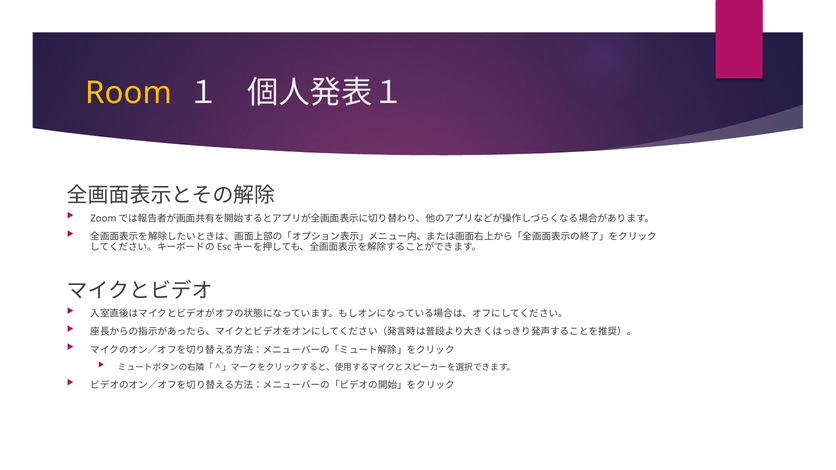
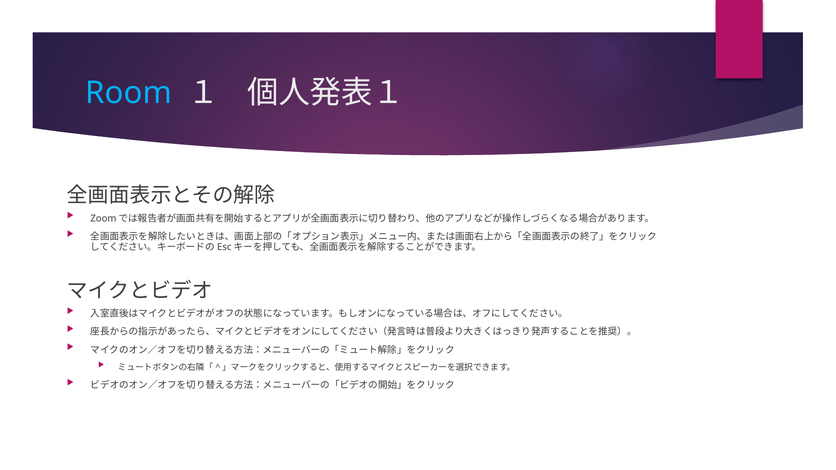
Room colour: yellow -> light blue
